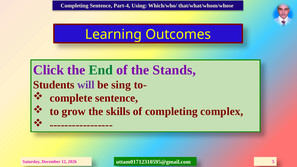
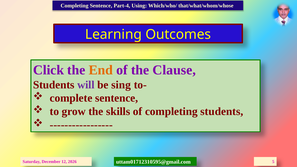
End colour: green -> orange
Stands: Stands -> Clause
completing complex: complex -> students
